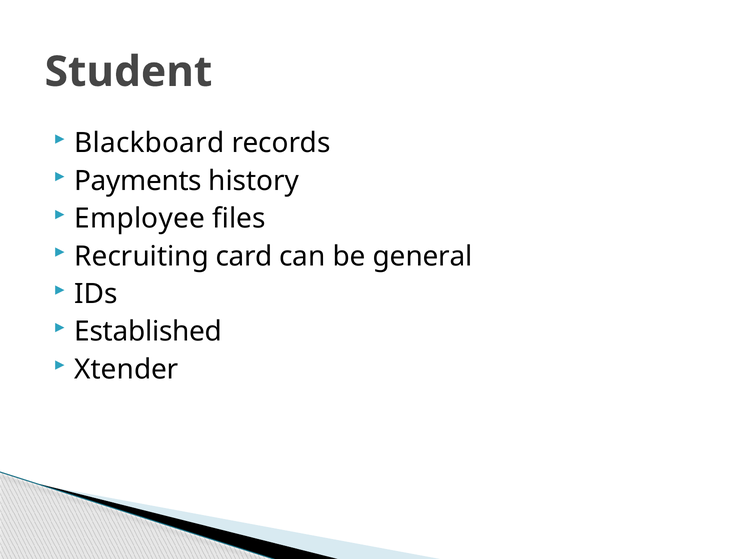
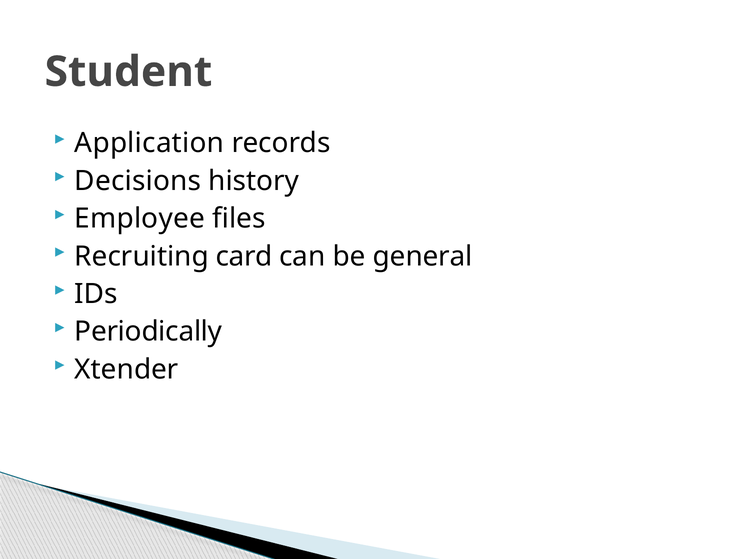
Blackboard: Blackboard -> Application
Payments: Payments -> Decisions
Established: Established -> Periodically
